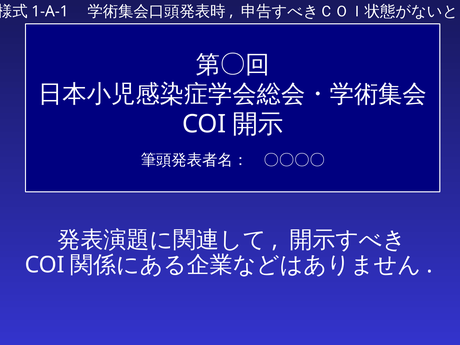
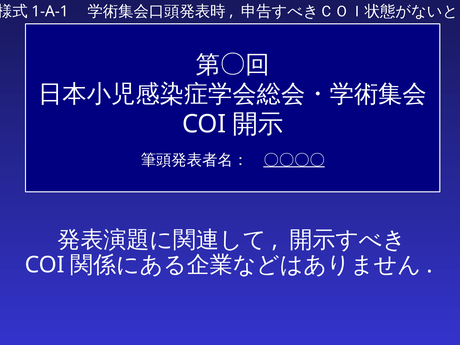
〇〇〇〇 underline: none -> present
